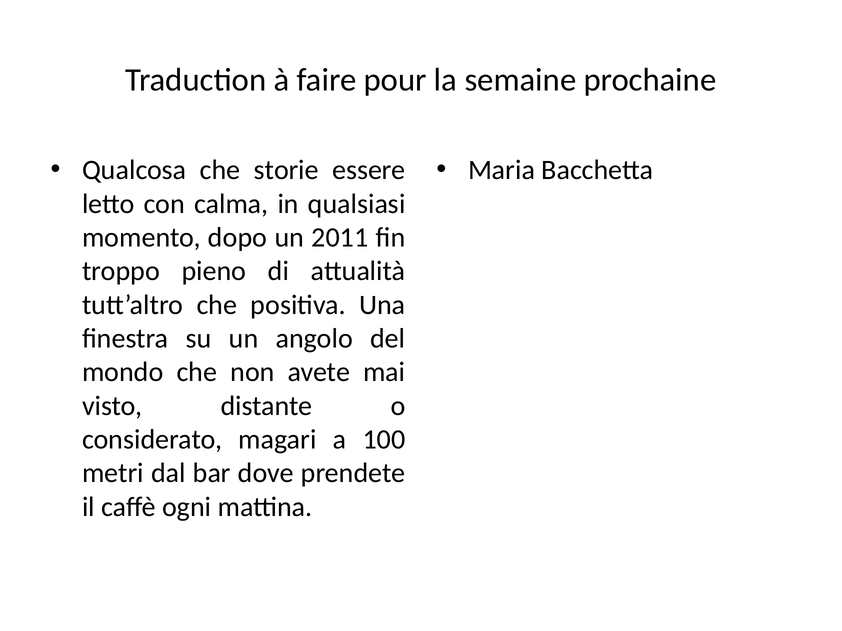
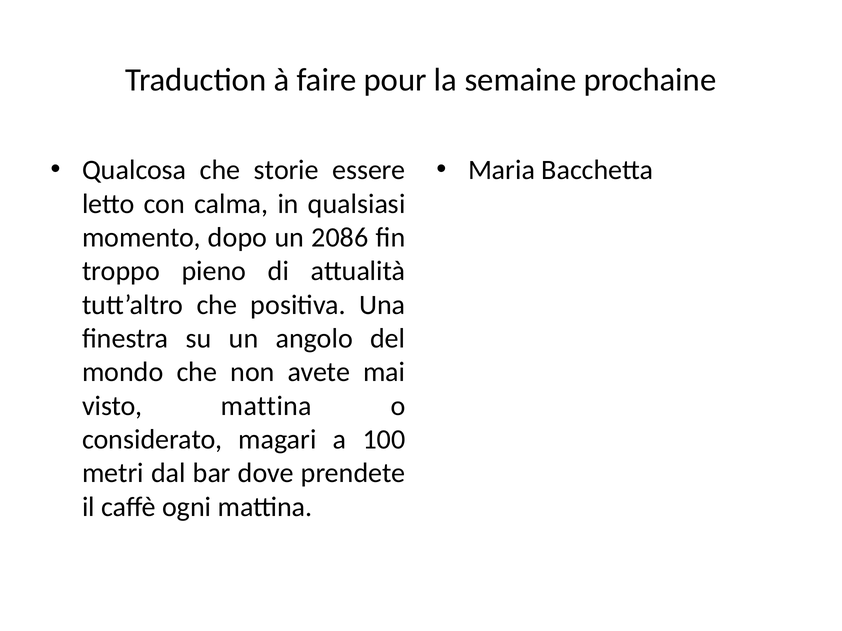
2011: 2011 -> 2086
visto distante: distante -> mattina
